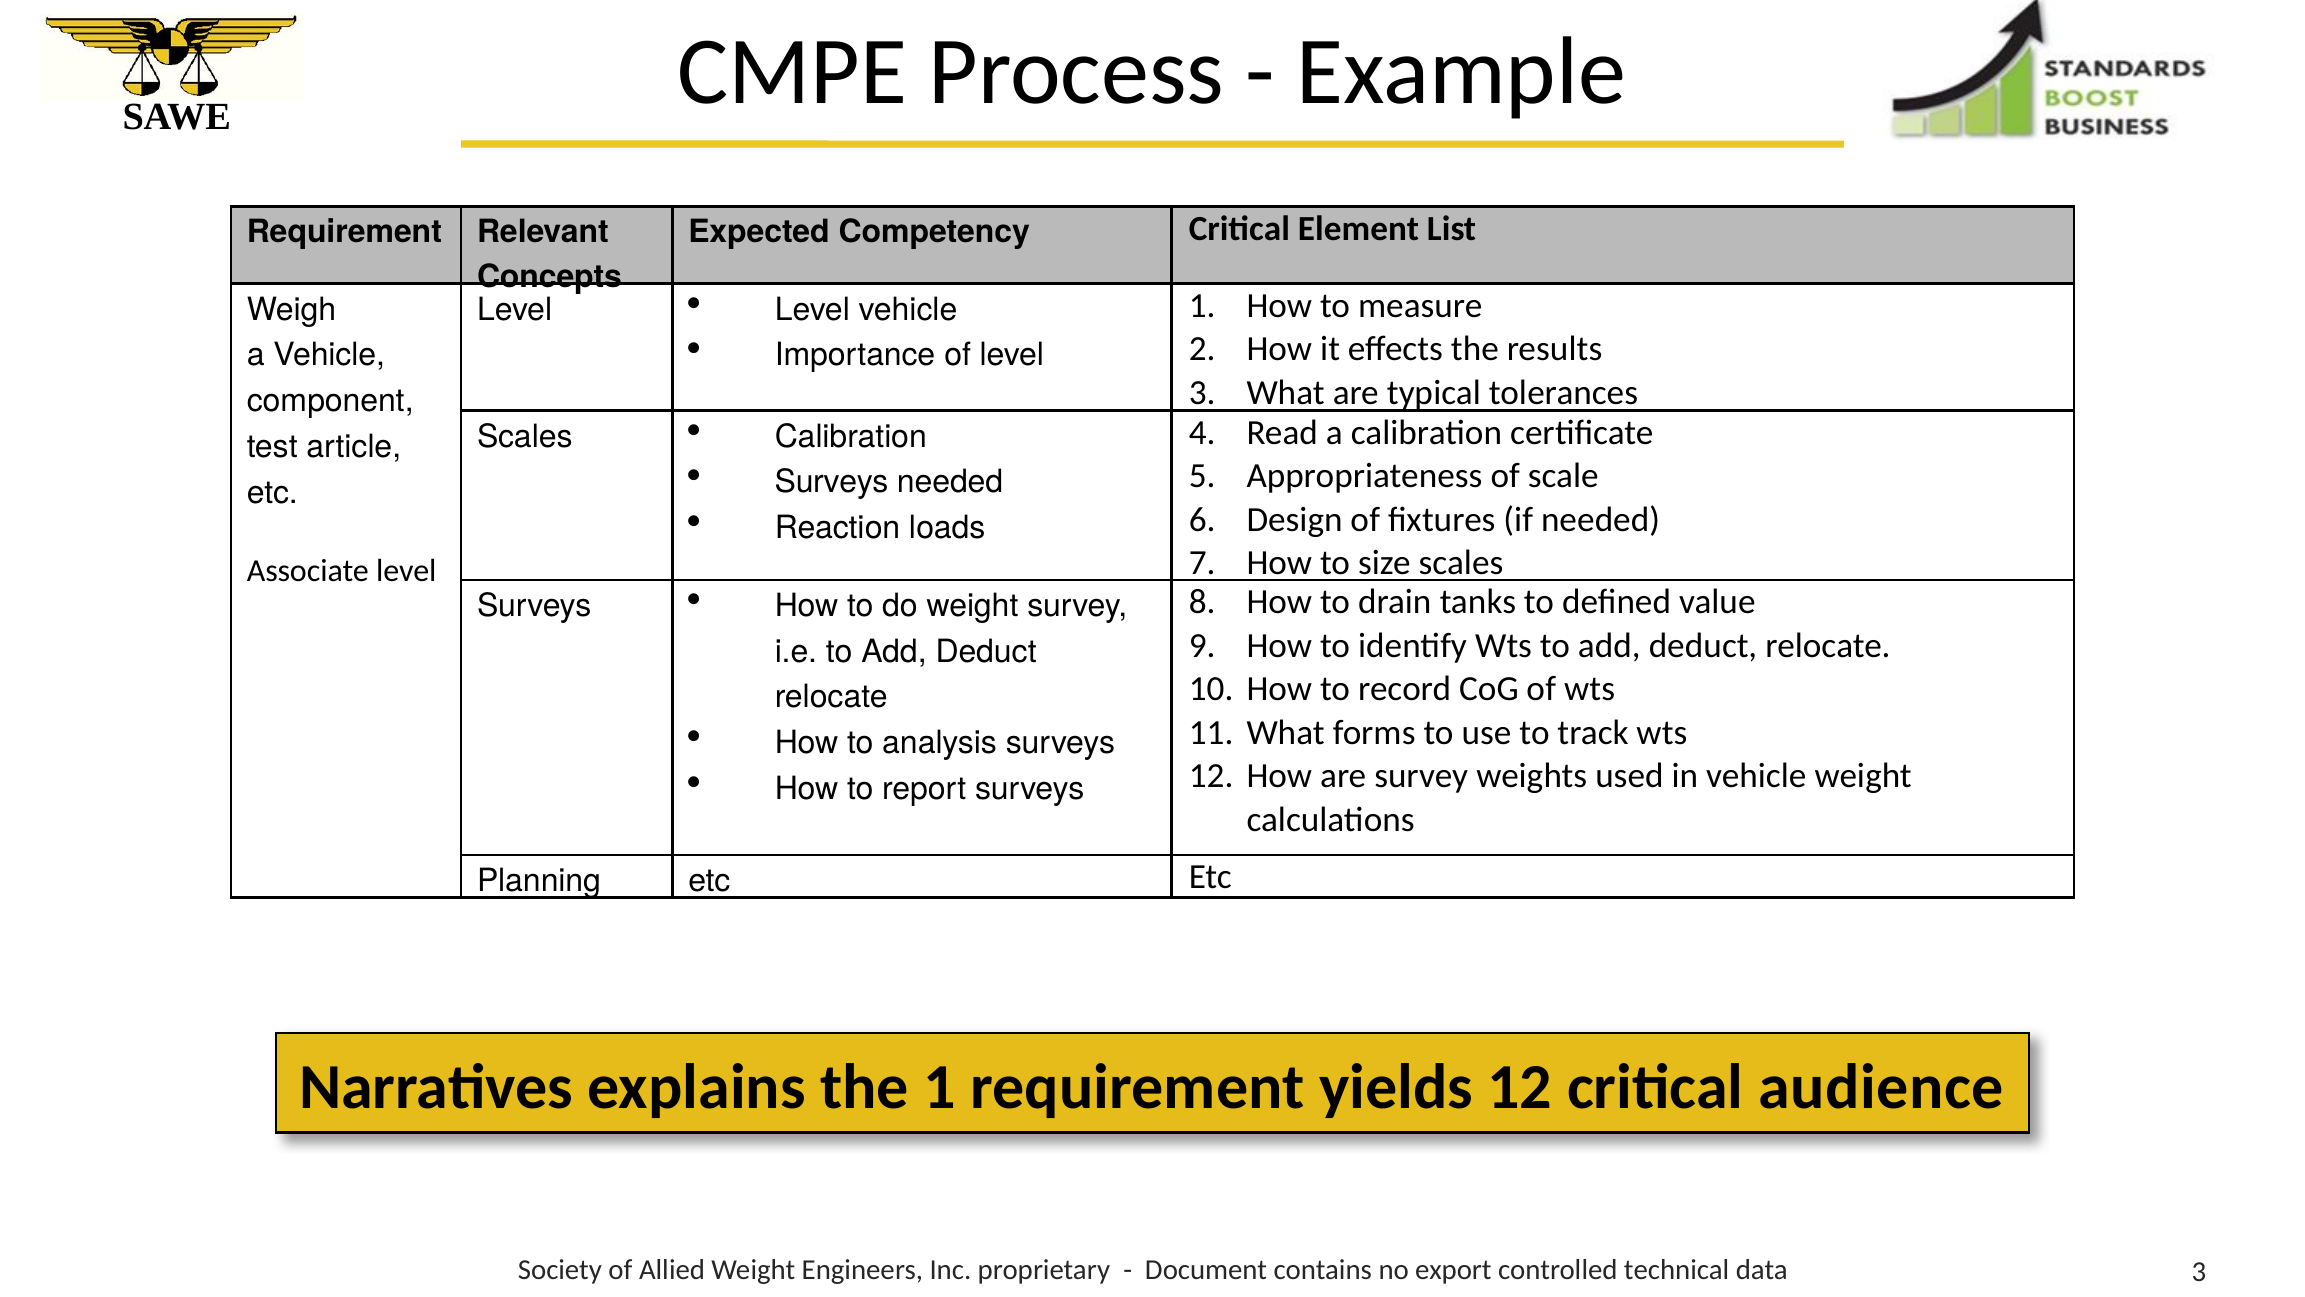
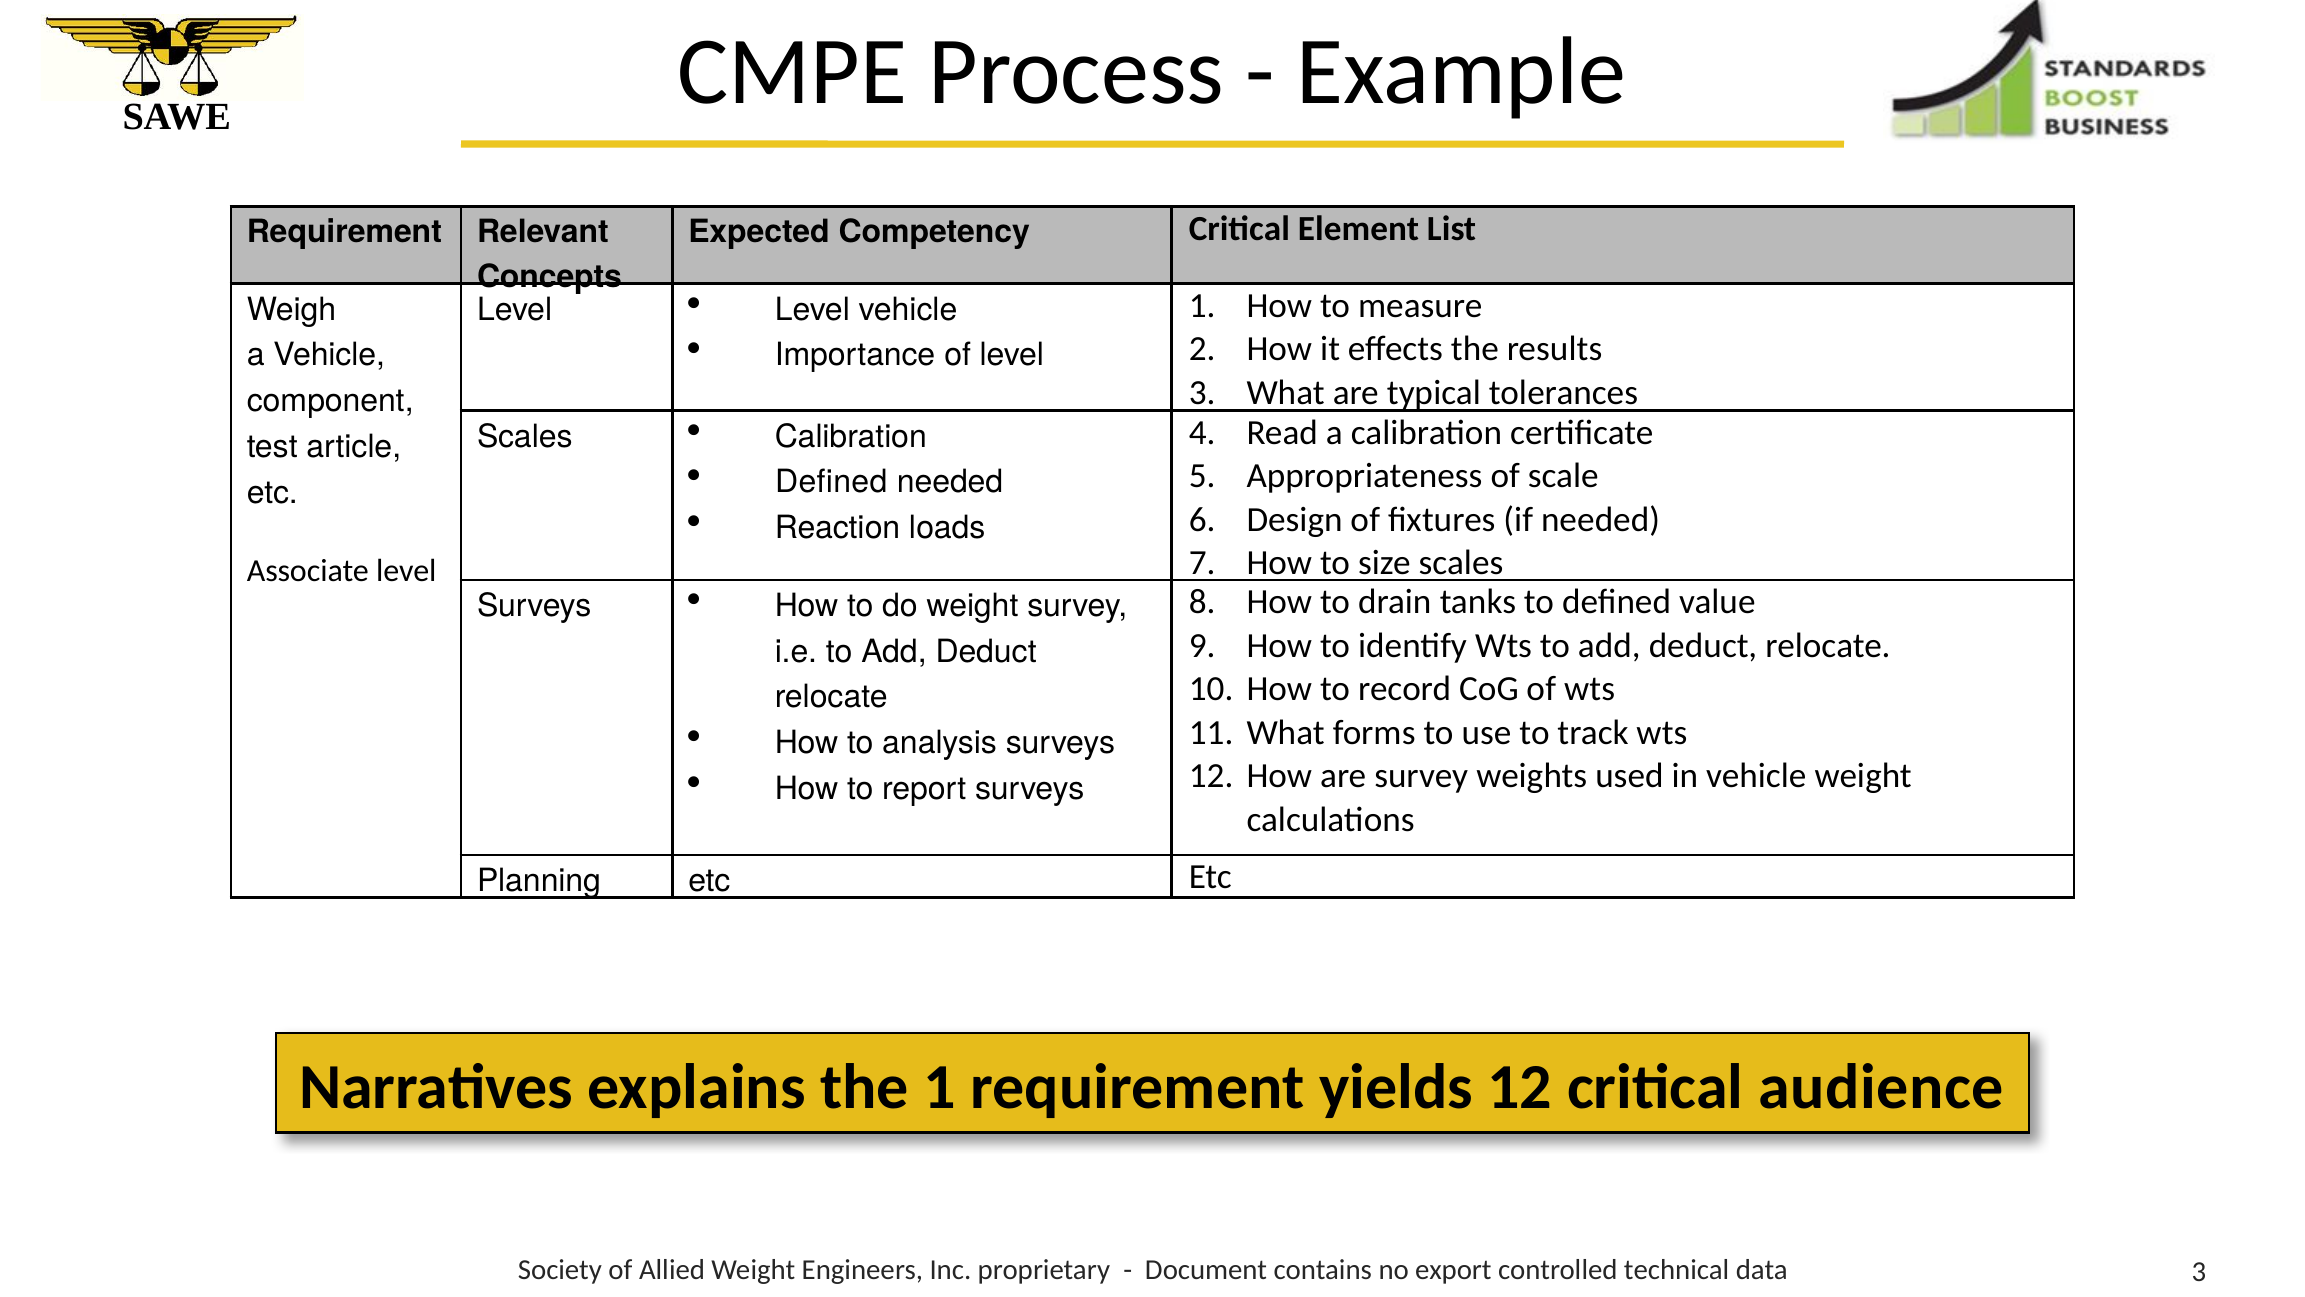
Surveys at (832, 482): Surveys -> Defined
